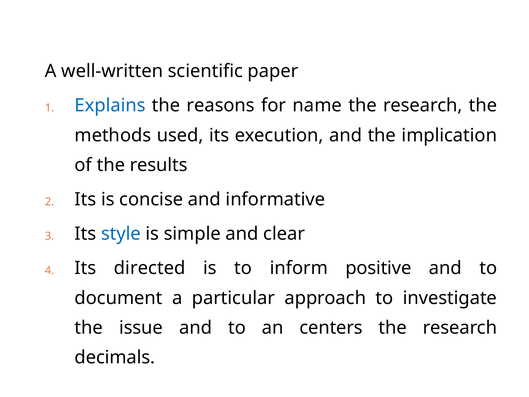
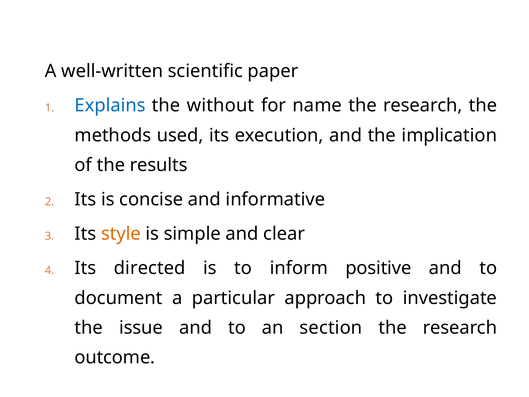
reasons: reasons -> without
style colour: blue -> orange
centers: centers -> section
decimals: decimals -> outcome
